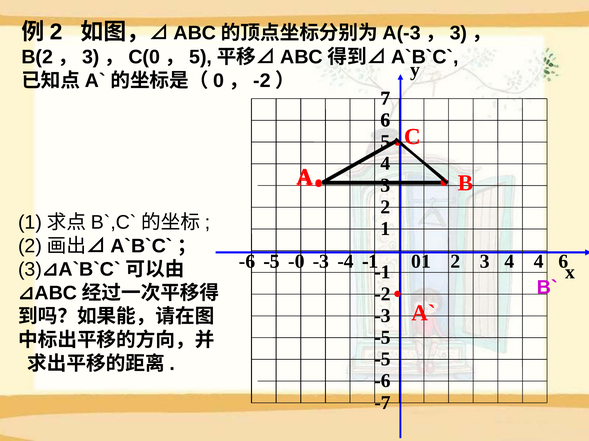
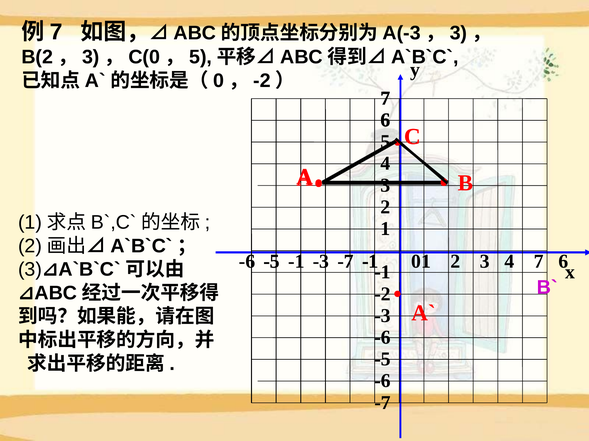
2 at (56, 32): 2 -> 7
-0 at (296, 262): -0 -> -1
-3 -4: -4 -> -7
4 4: 4 -> 7
-5 at (383, 338): -5 -> -6
